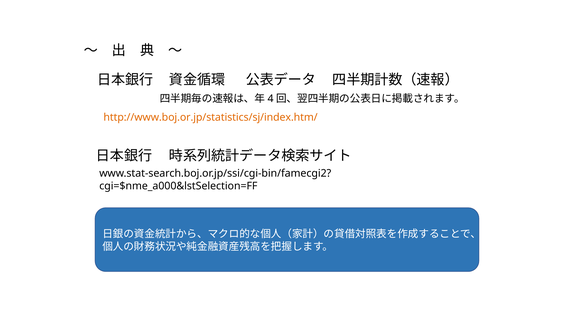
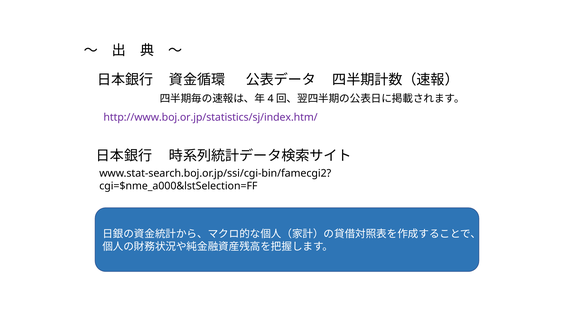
http://www.boj.or.jp/statistics/sj/index.htm/ colour: orange -> purple
